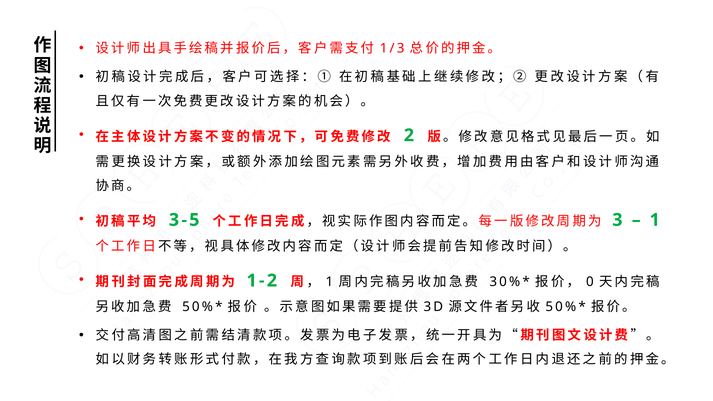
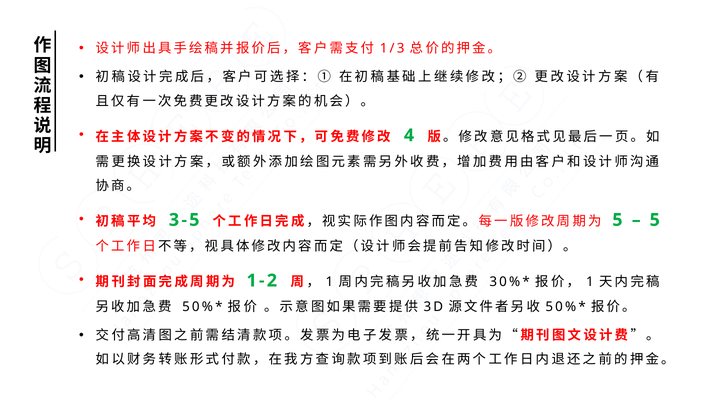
2: 2 -> 4
3 at (617, 220): 3 -> 5
1 at (655, 220): 1 -> 5
0 at (590, 282): 0 -> 1
